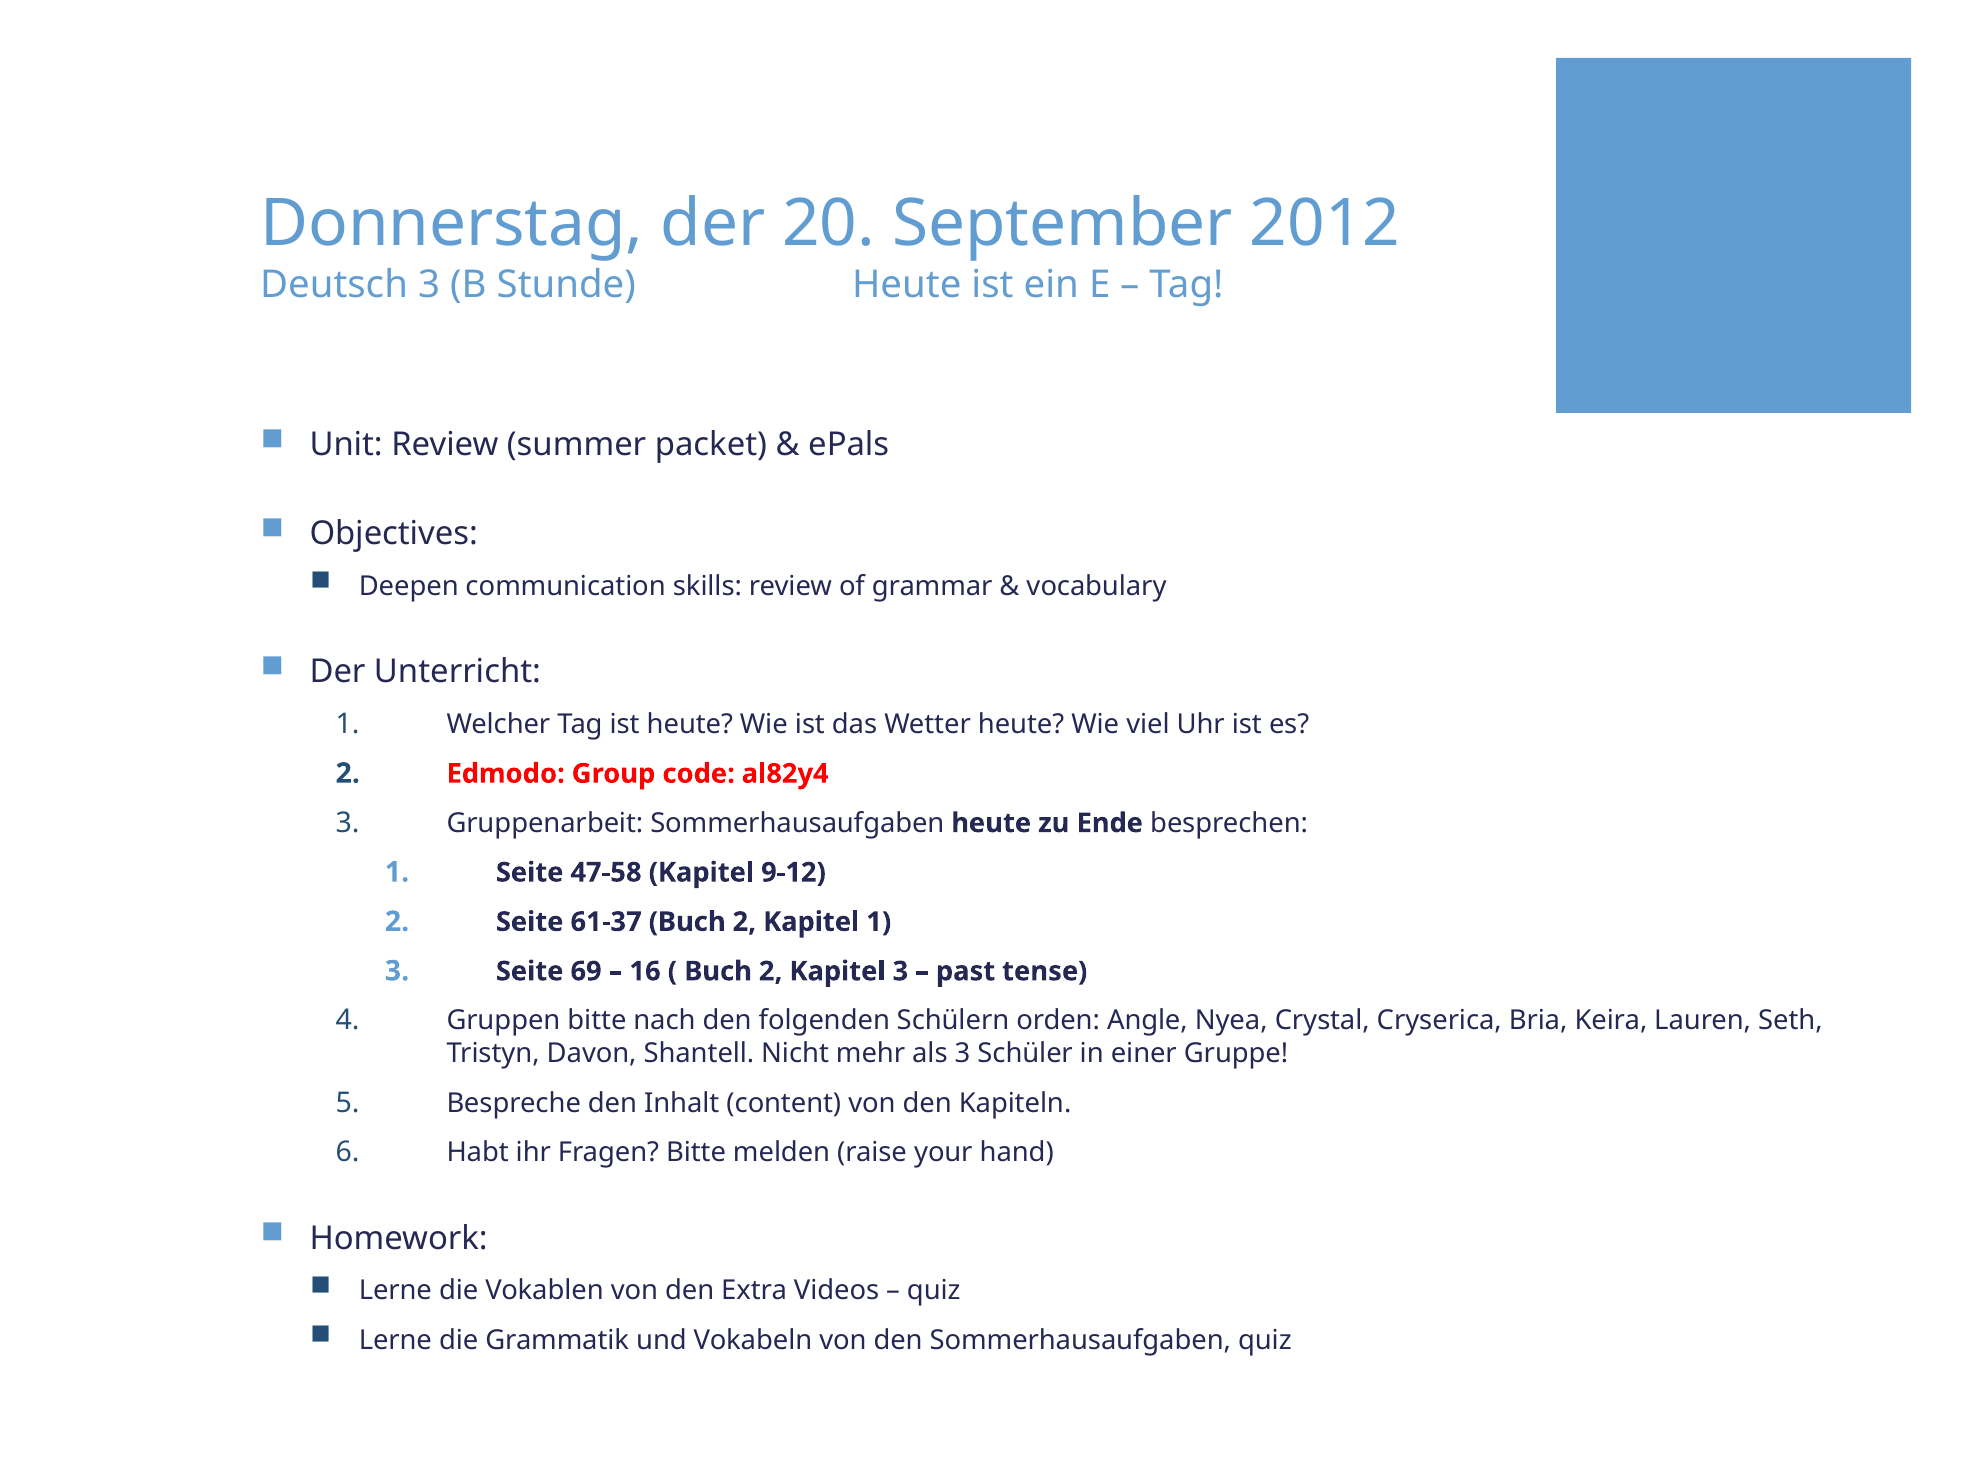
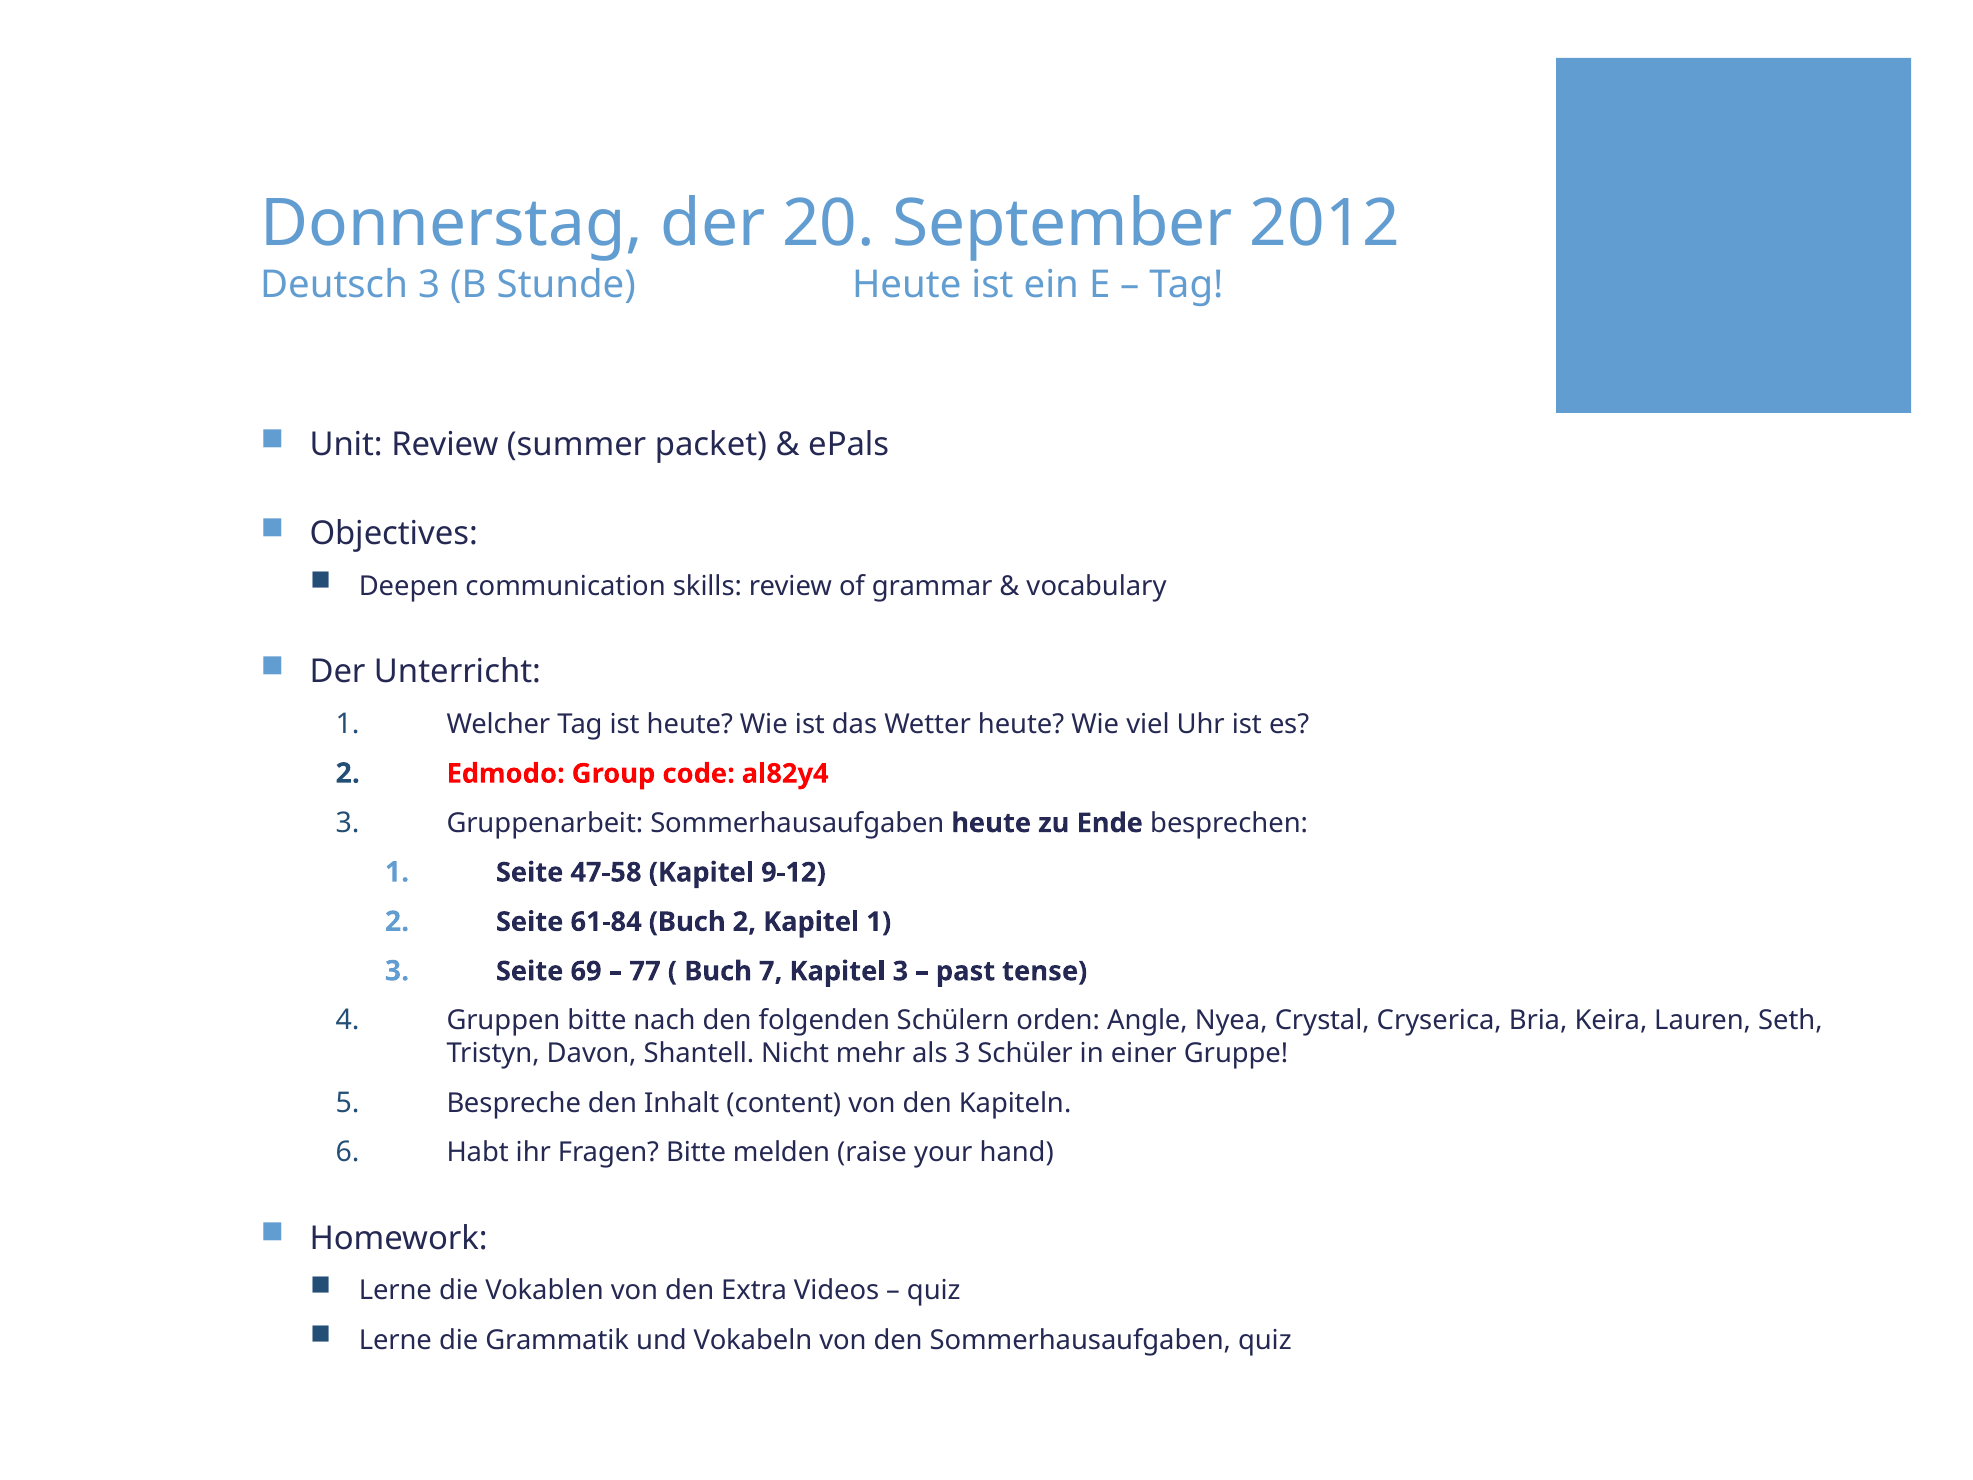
61-37: 61-37 -> 61-84
16: 16 -> 77
2 at (771, 971): 2 -> 7
